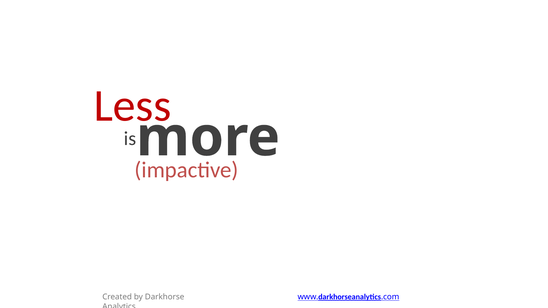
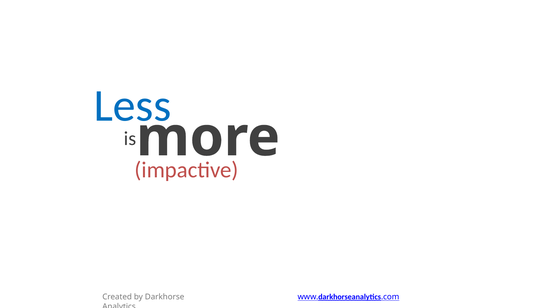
Less colour: red -> blue
